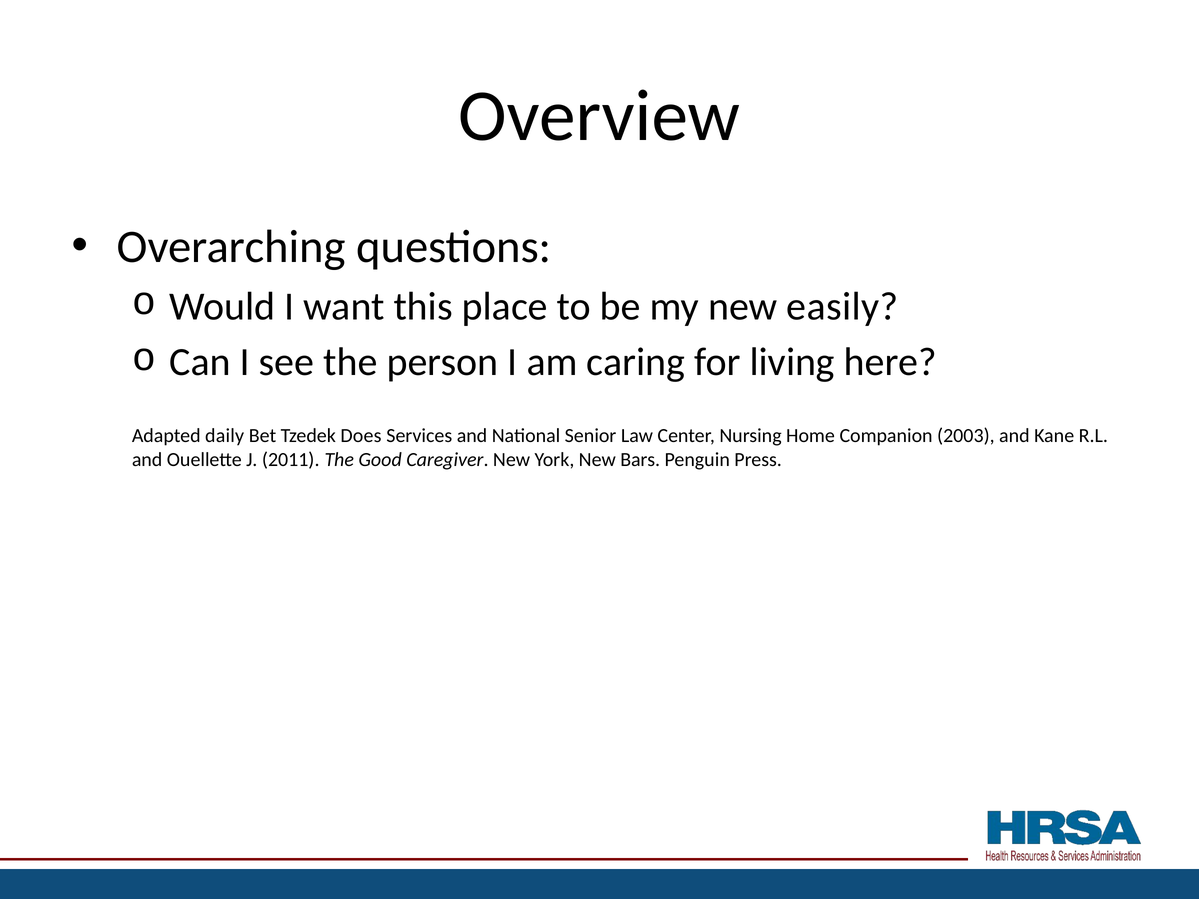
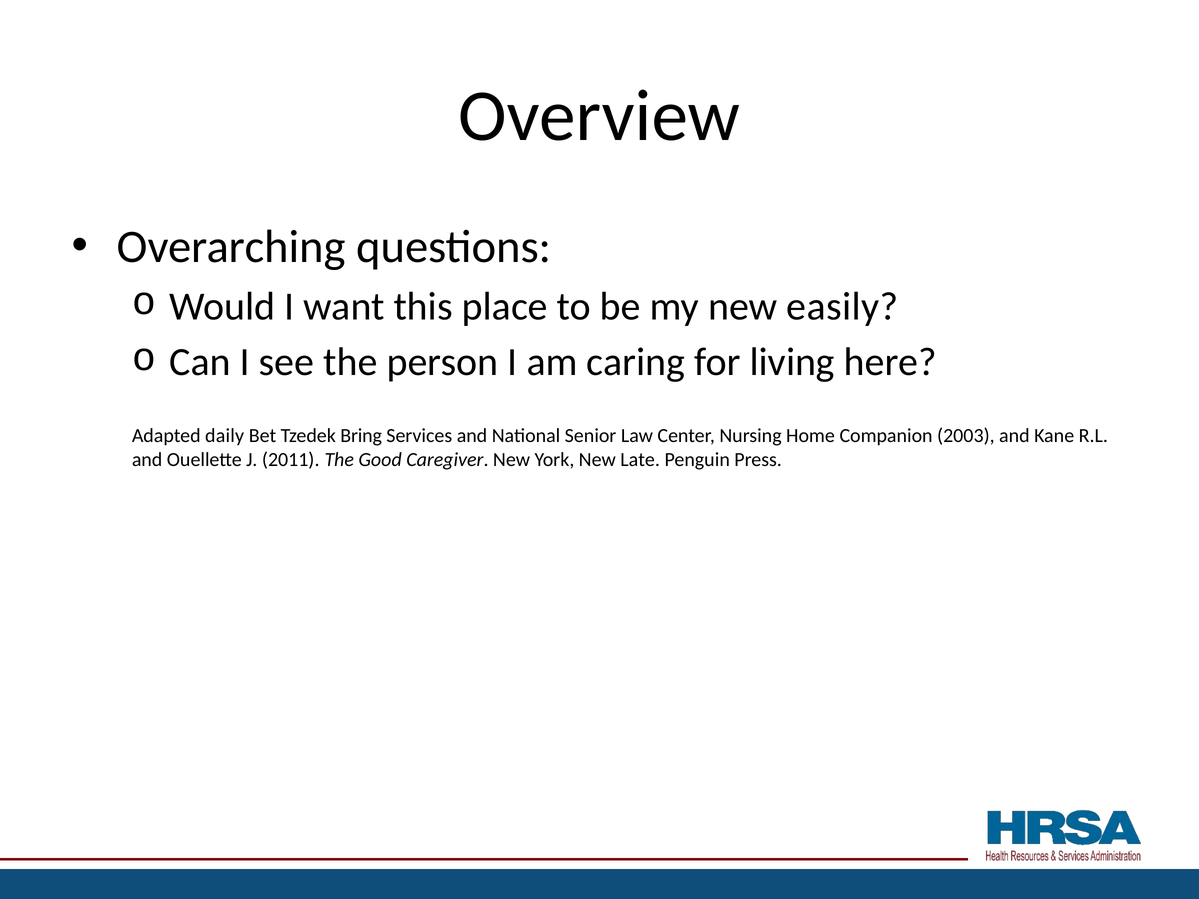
Does: Does -> Bring
Bars: Bars -> Late
